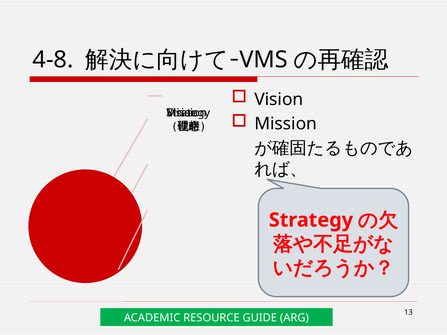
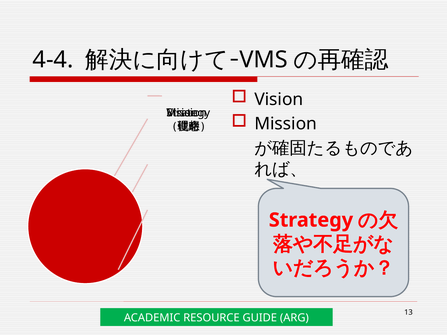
4-8: 4-8 -> 4-4
